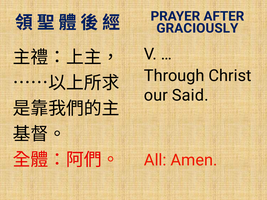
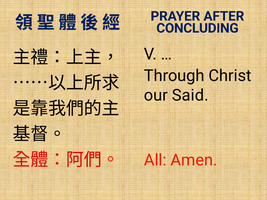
GRACIOUSLY: GRACIOUSLY -> CONCLUDING
